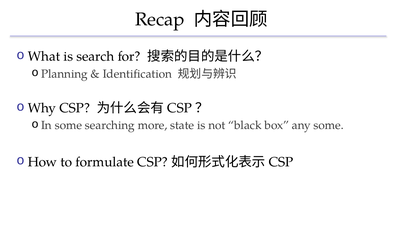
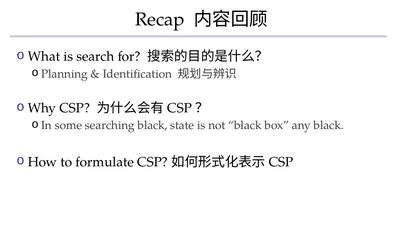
searching more: more -> black
any some: some -> black
